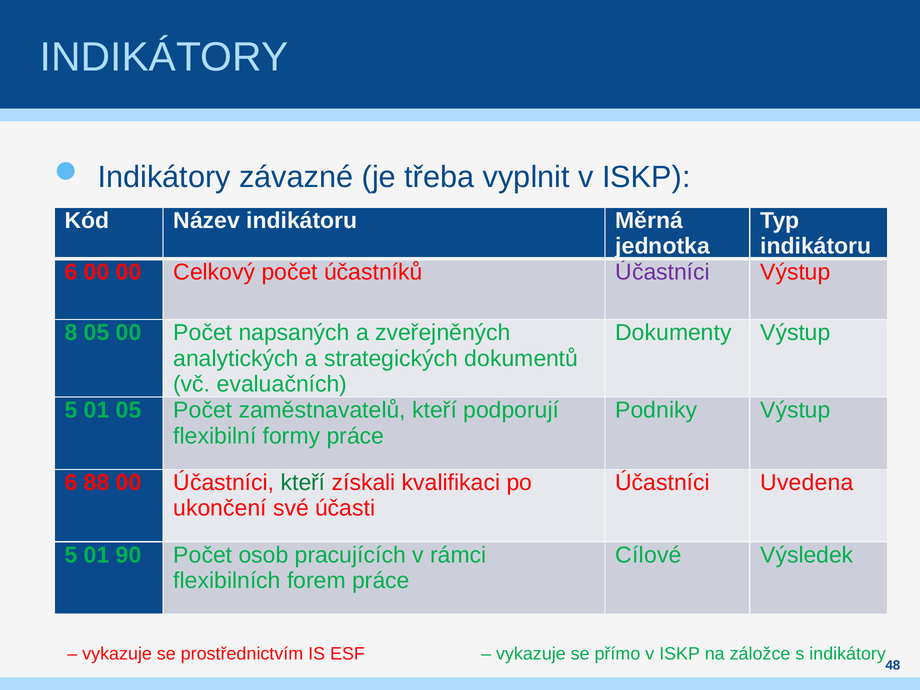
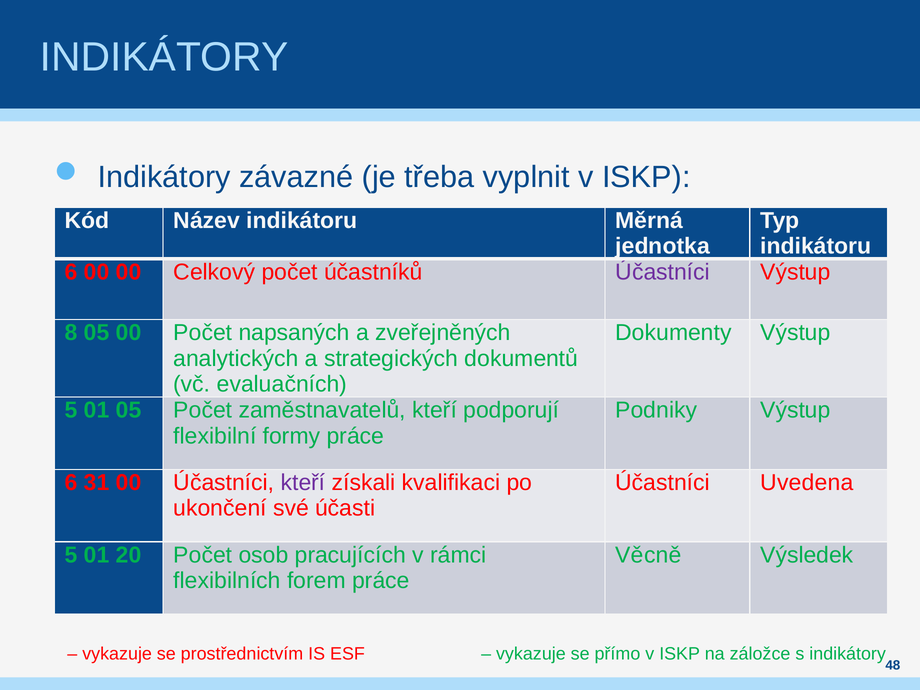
88: 88 -> 31
kteří at (303, 483) colour: green -> purple
90: 90 -> 20
Cílové: Cílové -> Věcně
